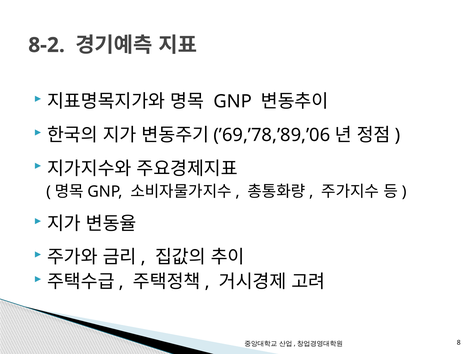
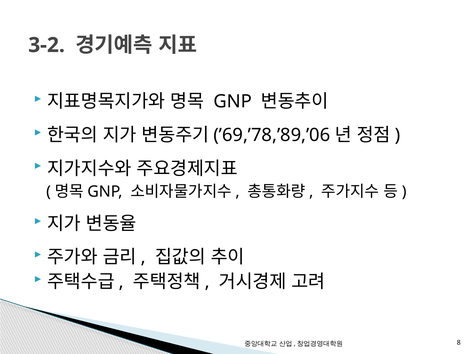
8-2: 8-2 -> 3-2
